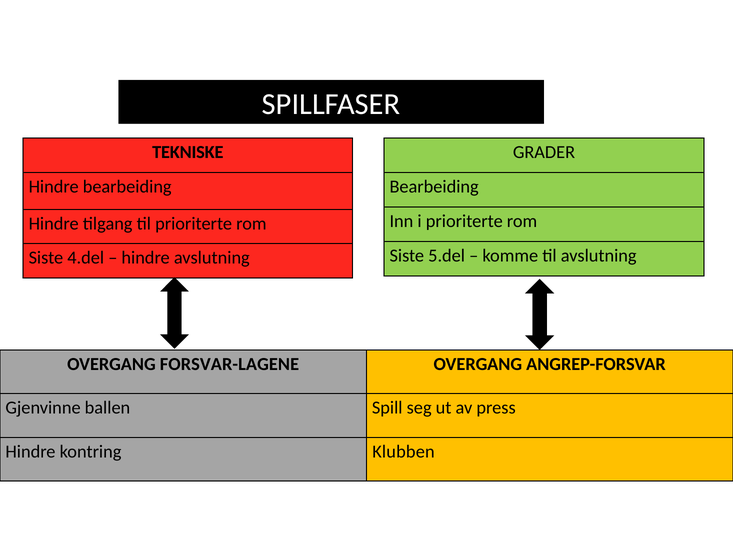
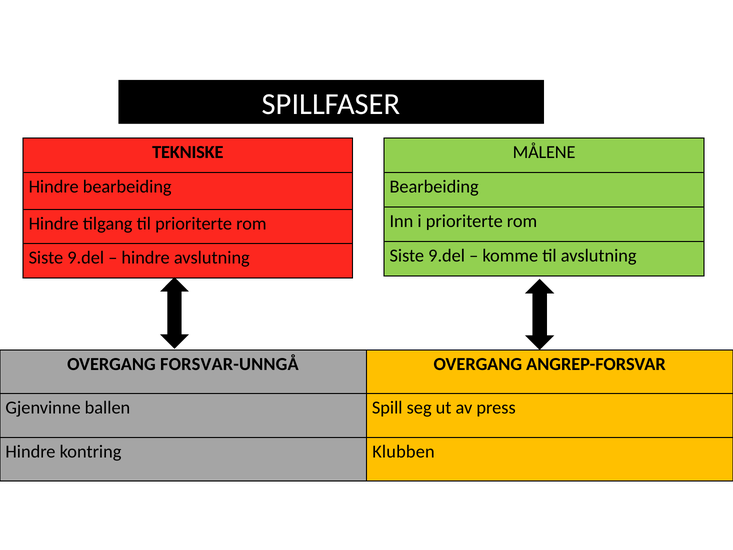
GRADER: GRADER -> MÅLENE
5.del at (447, 256): 5.del -> 9.del
4.del at (86, 258): 4.del -> 9.del
FORSVAR-LAGENE: FORSVAR-LAGENE -> FORSVAR-UNNGÅ
